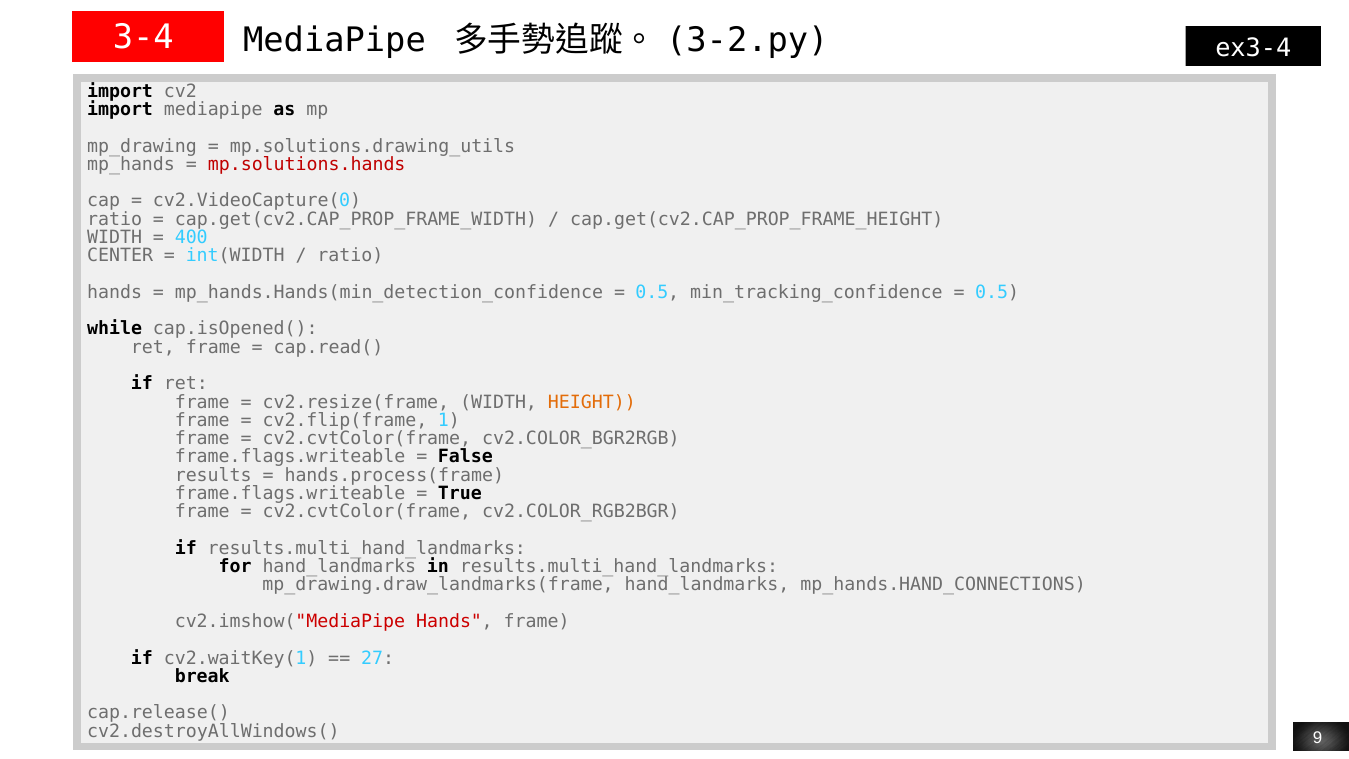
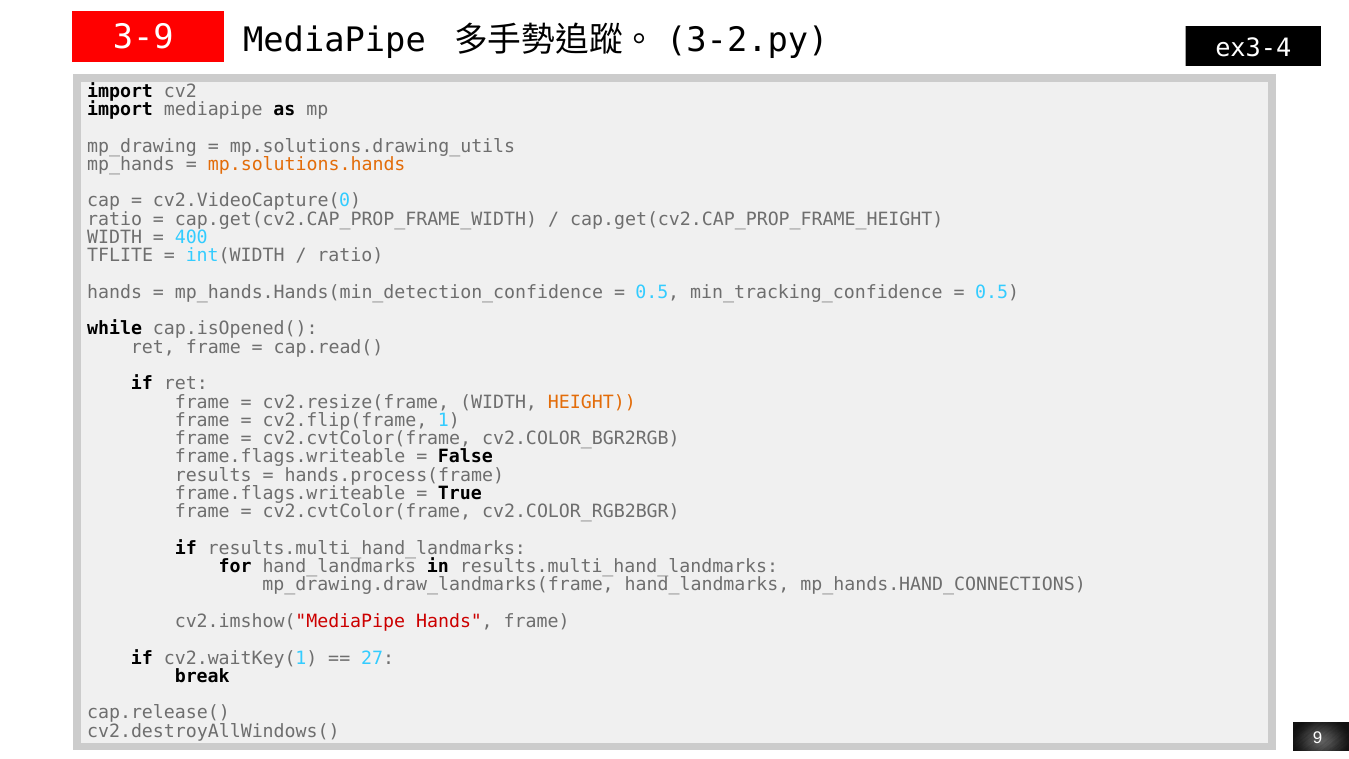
3-4: 3-4 -> 3-9
mp.solutions.hands colour: red -> orange
CENTER: CENTER -> TFLITE
